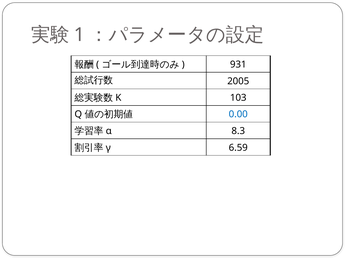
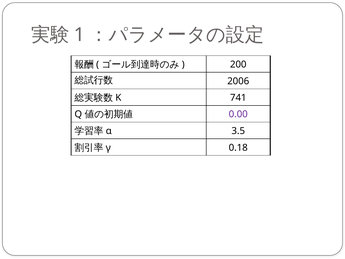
931: 931 -> 200
2005: 2005 -> 2006
103: 103 -> 741
0.00 colour: blue -> purple
8.3: 8.3 -> 3.5
6.59: 6.59 -> 0.18
